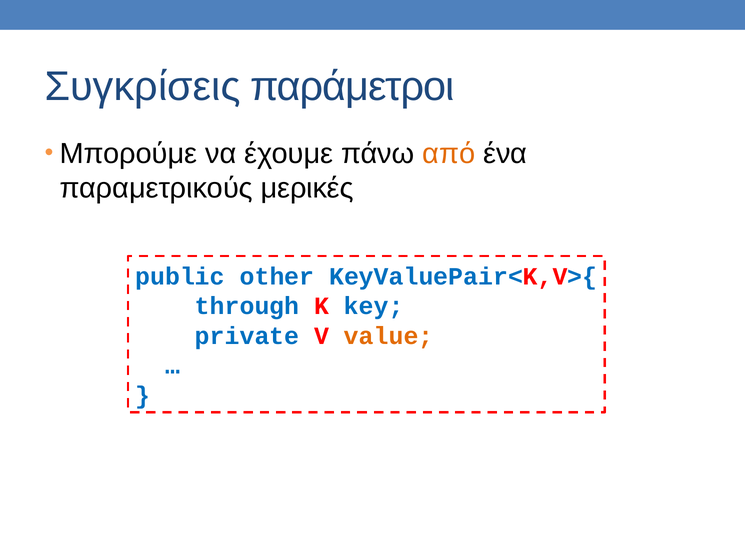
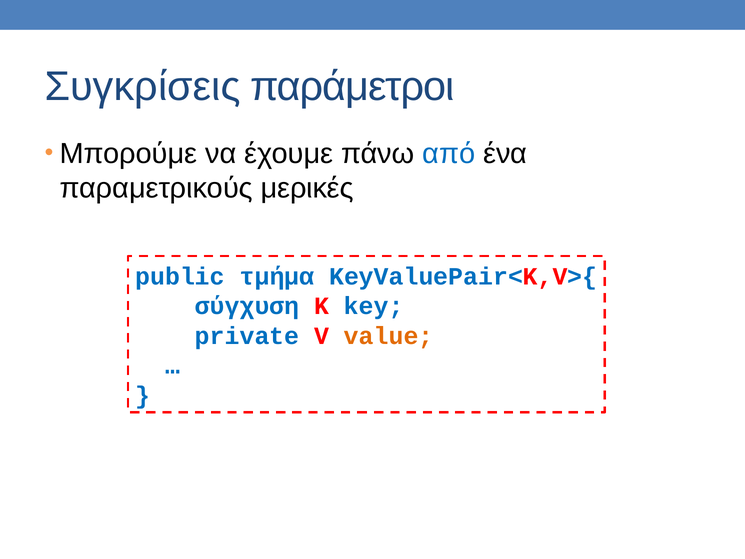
από colour: orange -> blue
other: other -> τμήμα
through: through -> σύγχυση
